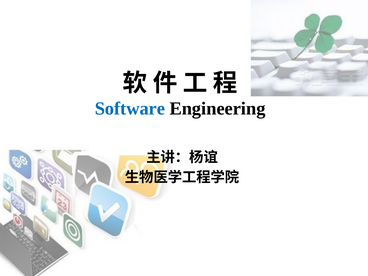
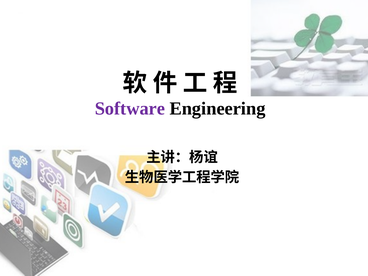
Software colour: blue -> purple
